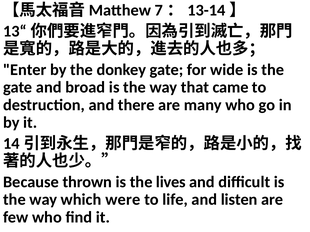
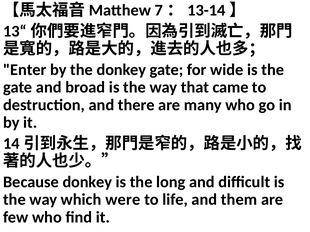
Because thrown: thrown -> donkey
lives: lives -> long
listen: listen -> them
